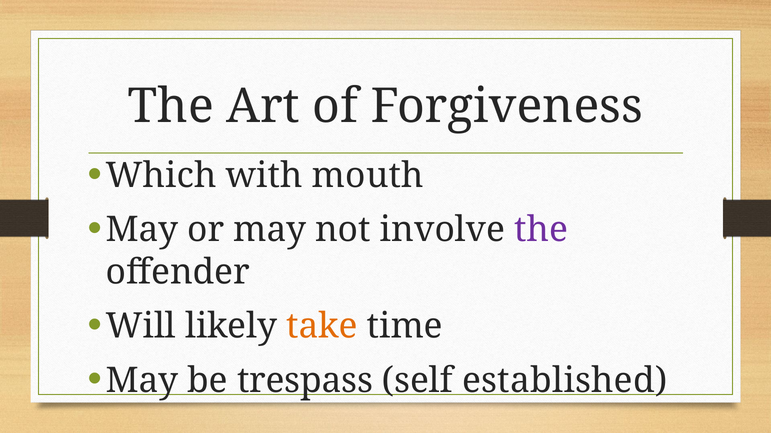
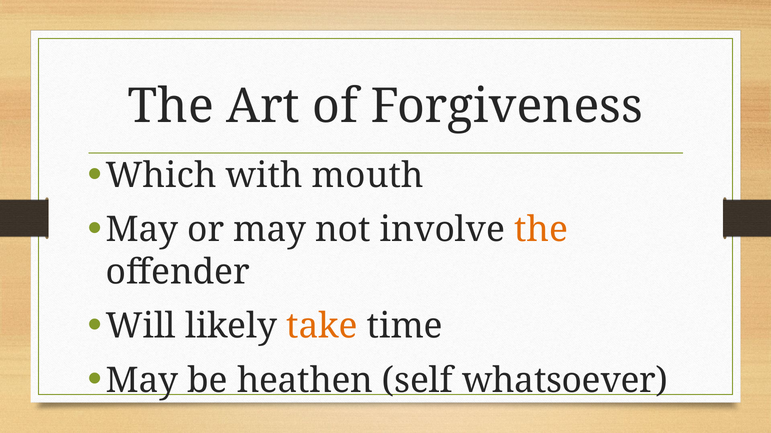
the at (541, 230) colour: purple -> orange
trespass: trespass -> heathen
established: established -> whatsoever
